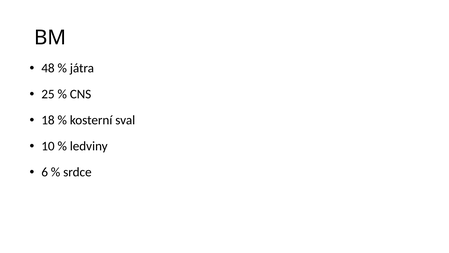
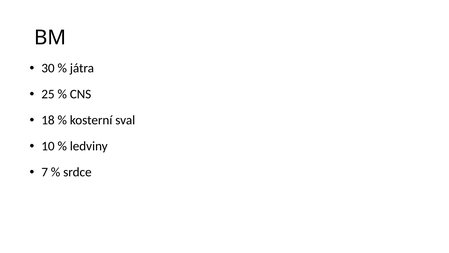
48: 48 -> 30
6: 6 -> 7
